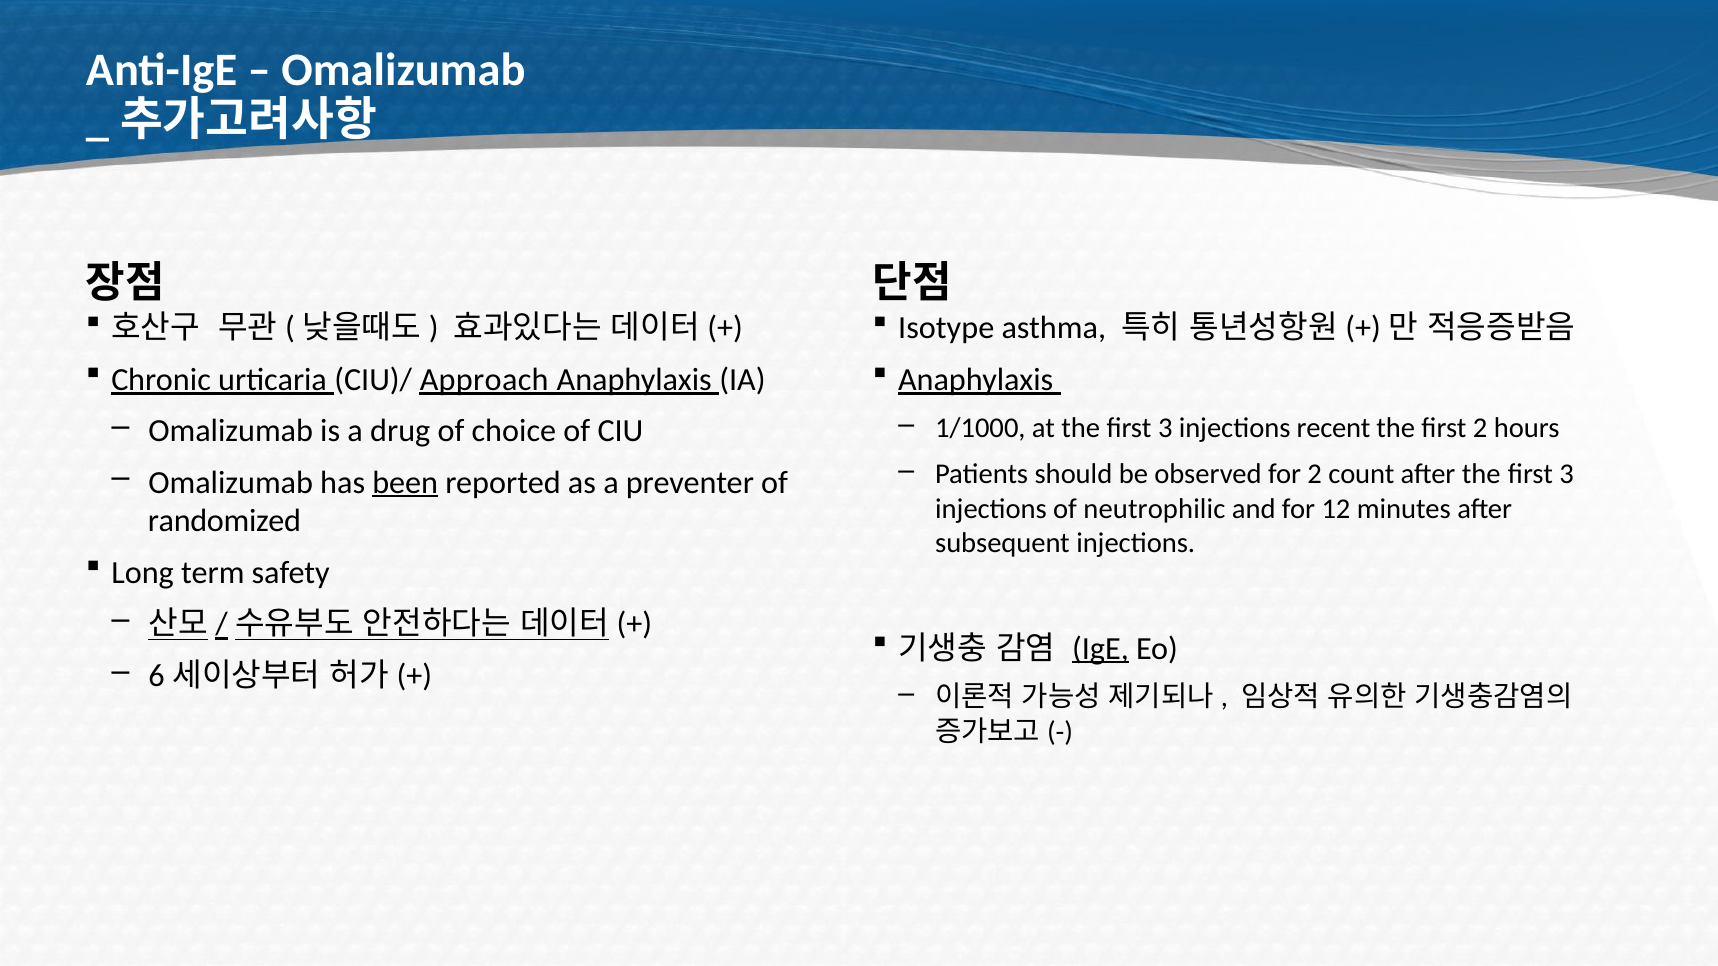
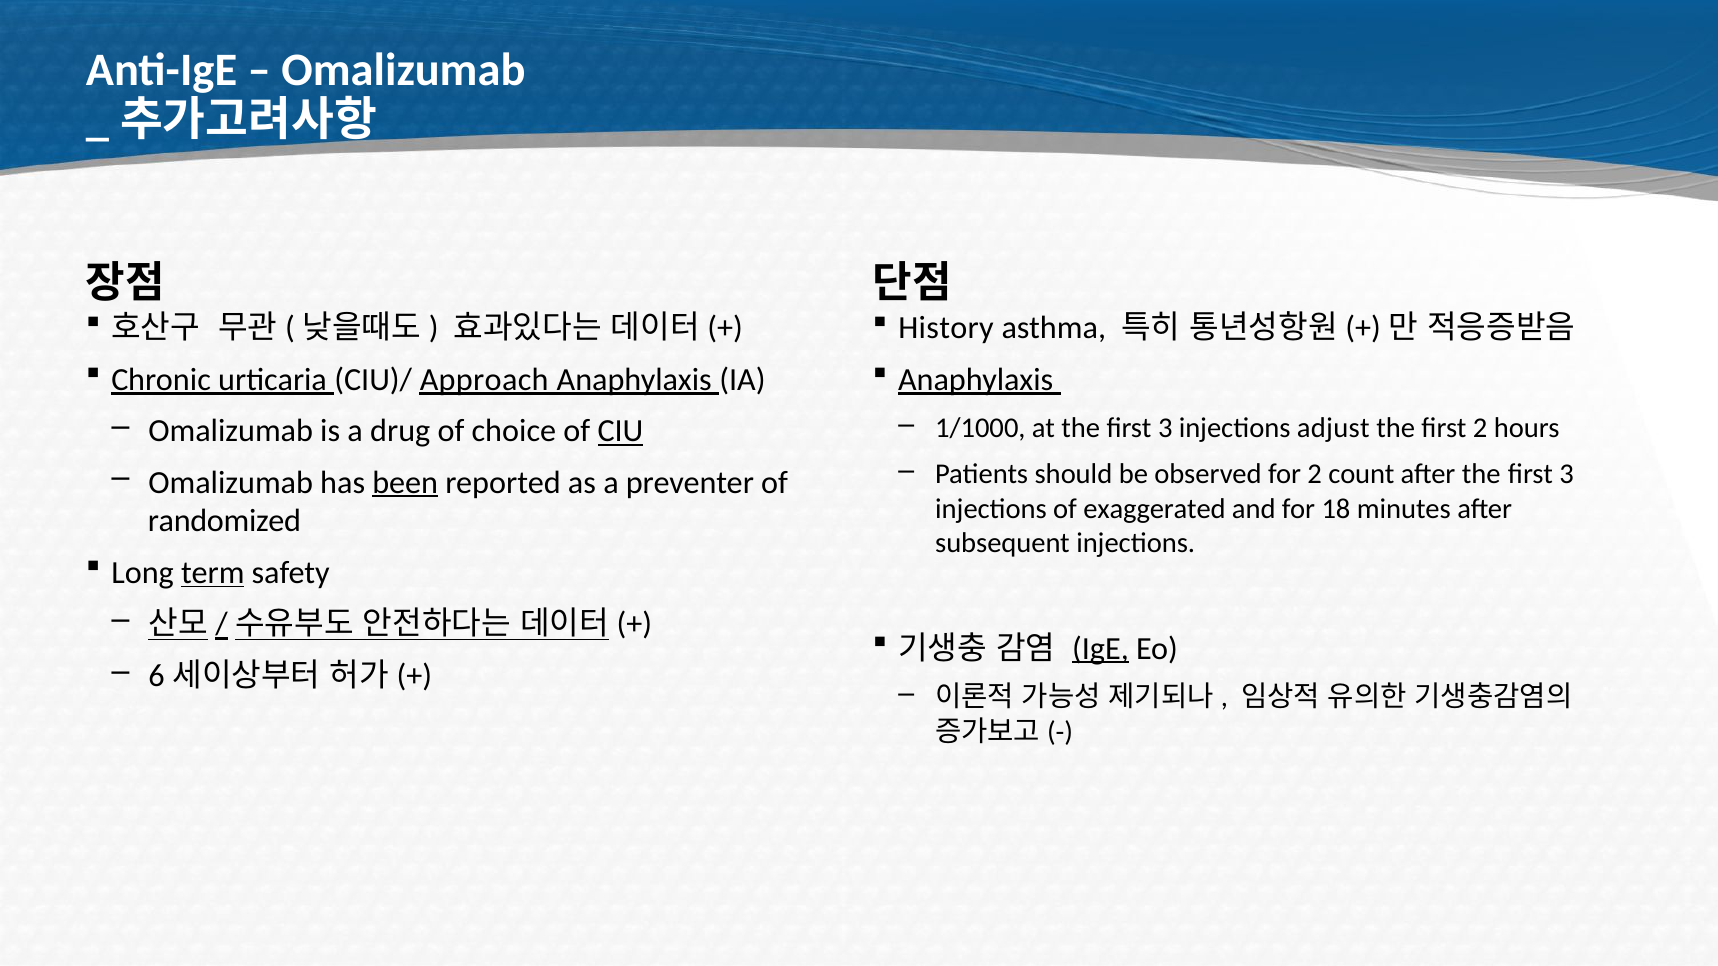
Isotype: Isotype -> History
recent: recent -> adjust
CIU underline: none -> present
neutrophilic: neutrophilic -> exaggerated
12: 12 -> 18
term underline: none -> present
